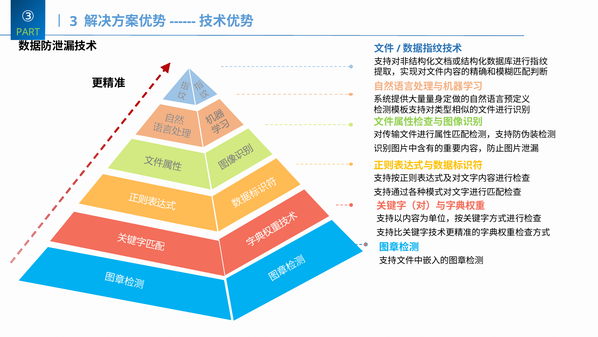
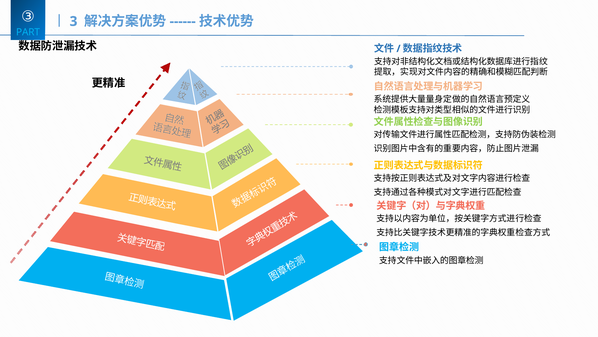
PART colour: light green -> light blue
